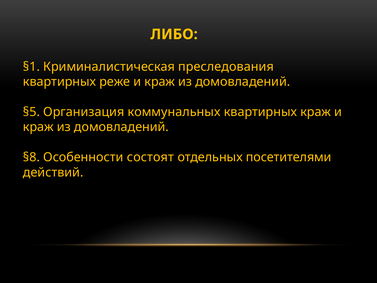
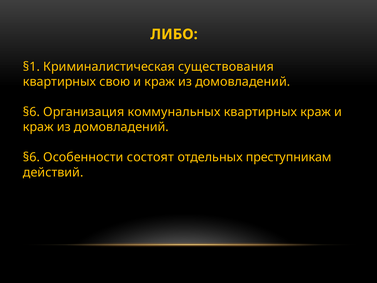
преследования: преследования -> существования
реже: реже -> свою
§5 at (31, 112): §5 -> §6
§8 at (31, 157): §8 -> §6
посетителями: посетителями -> преступникам
